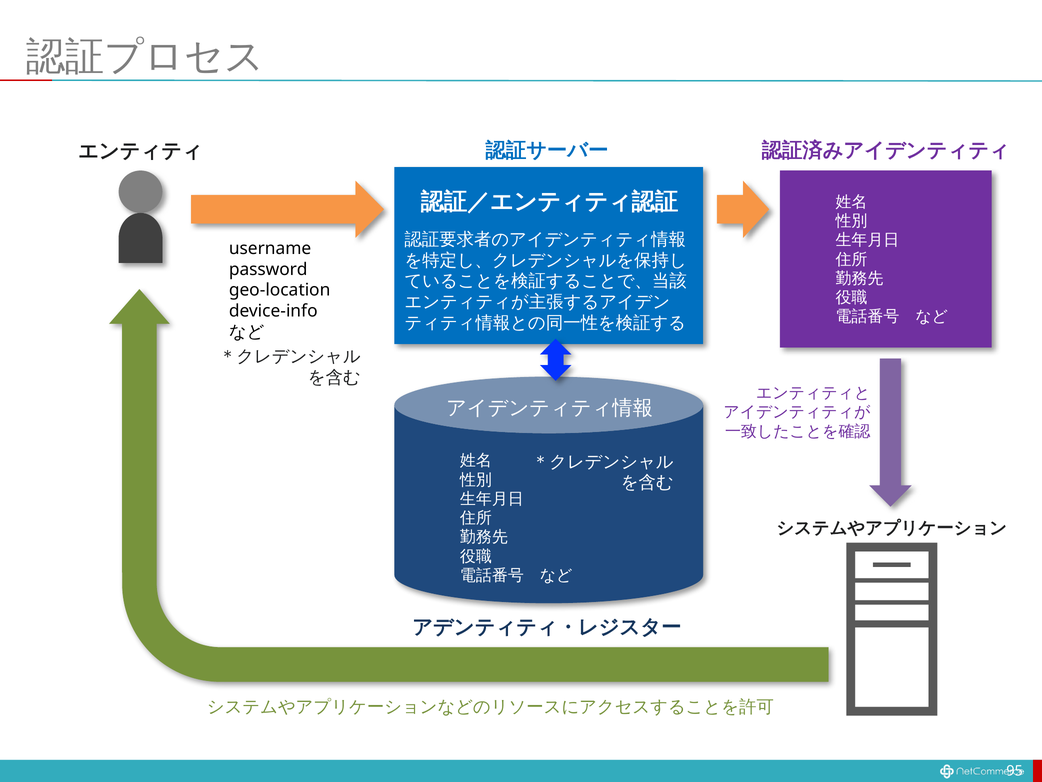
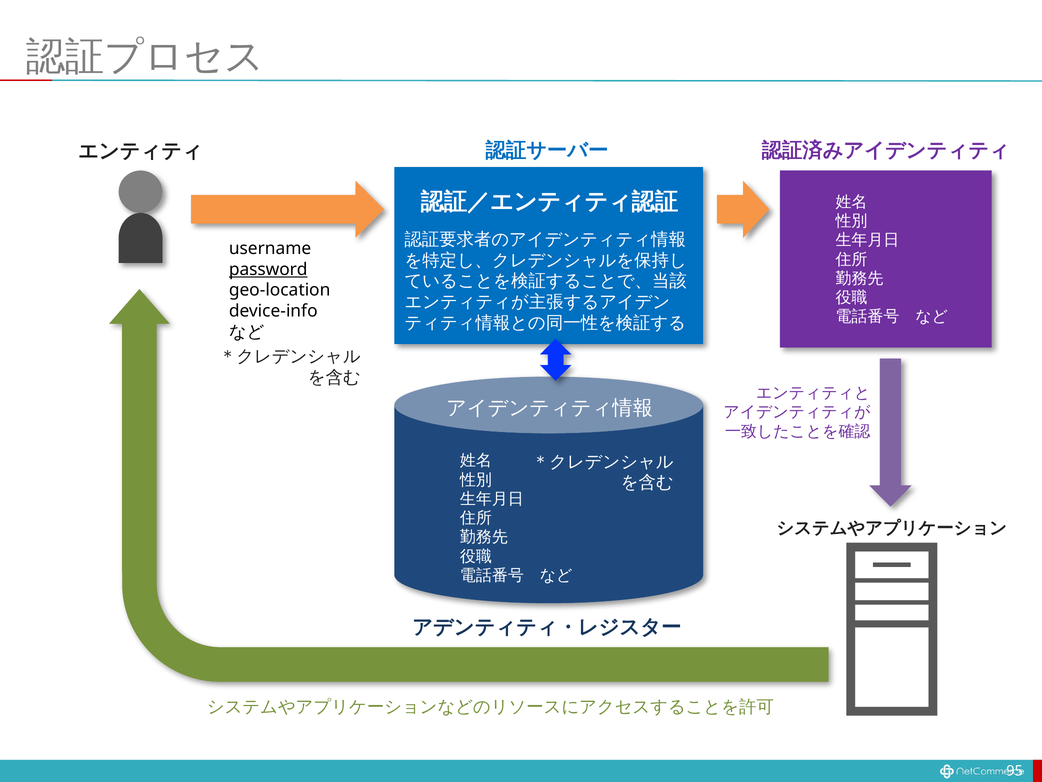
password underline: none -> present
